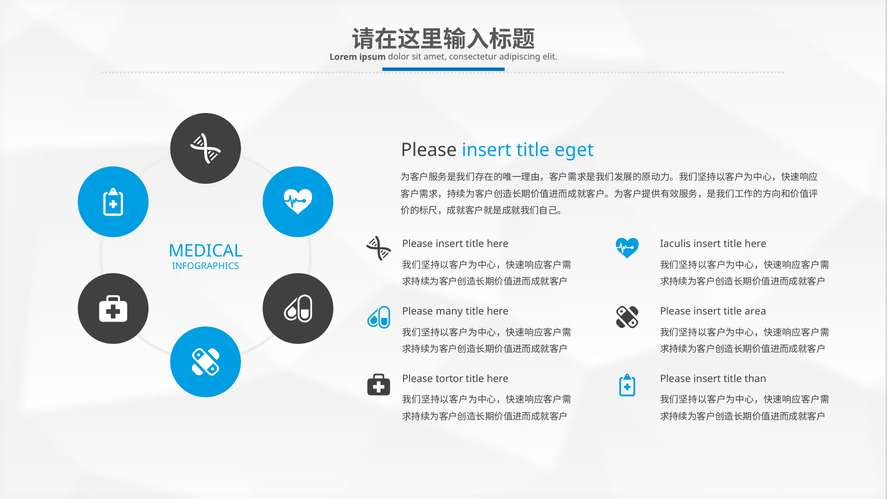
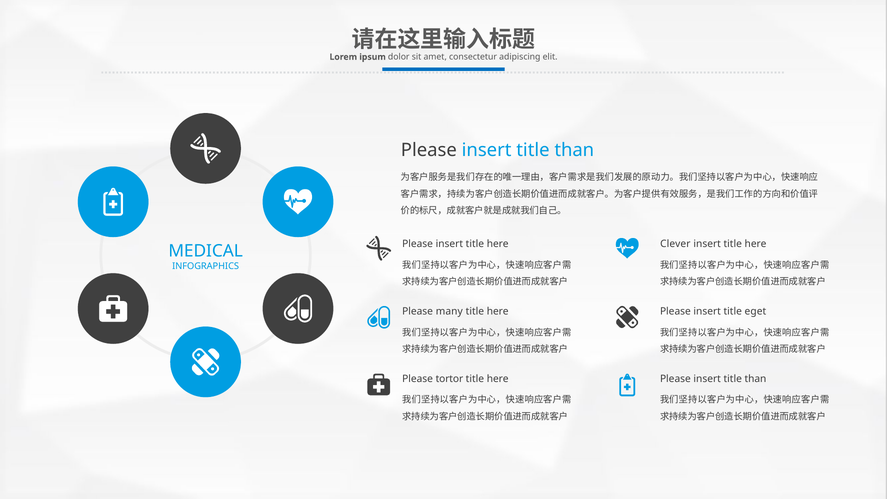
eget at (574, 150): eget -> than
Iaculis: Iaculis -> Clever
area: area -> eget
